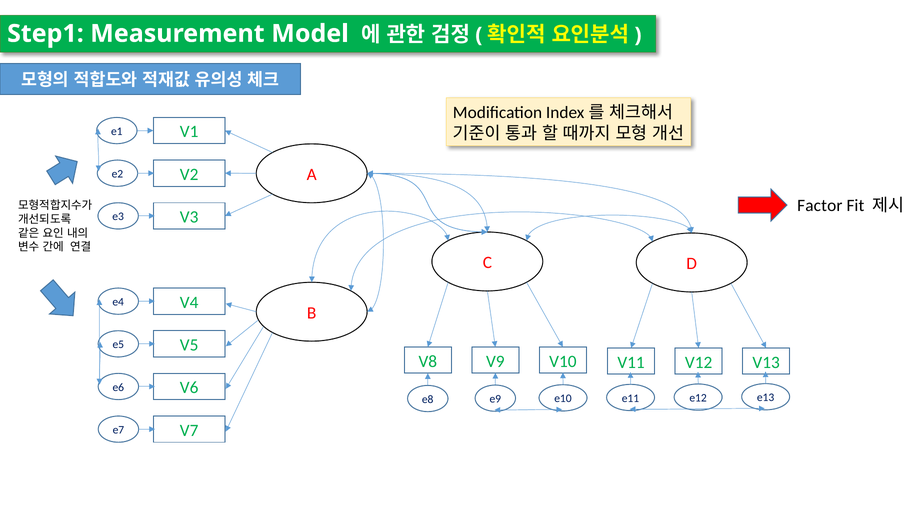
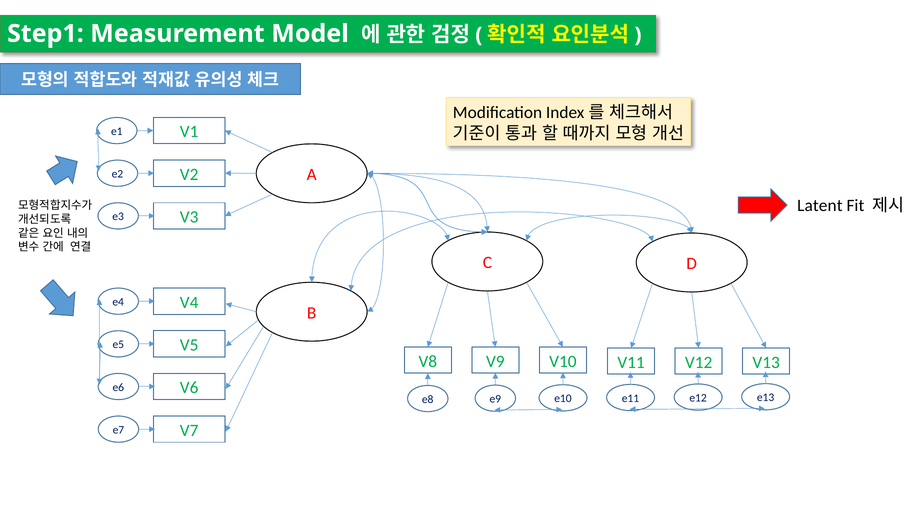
Factor: Factor -> Latent
